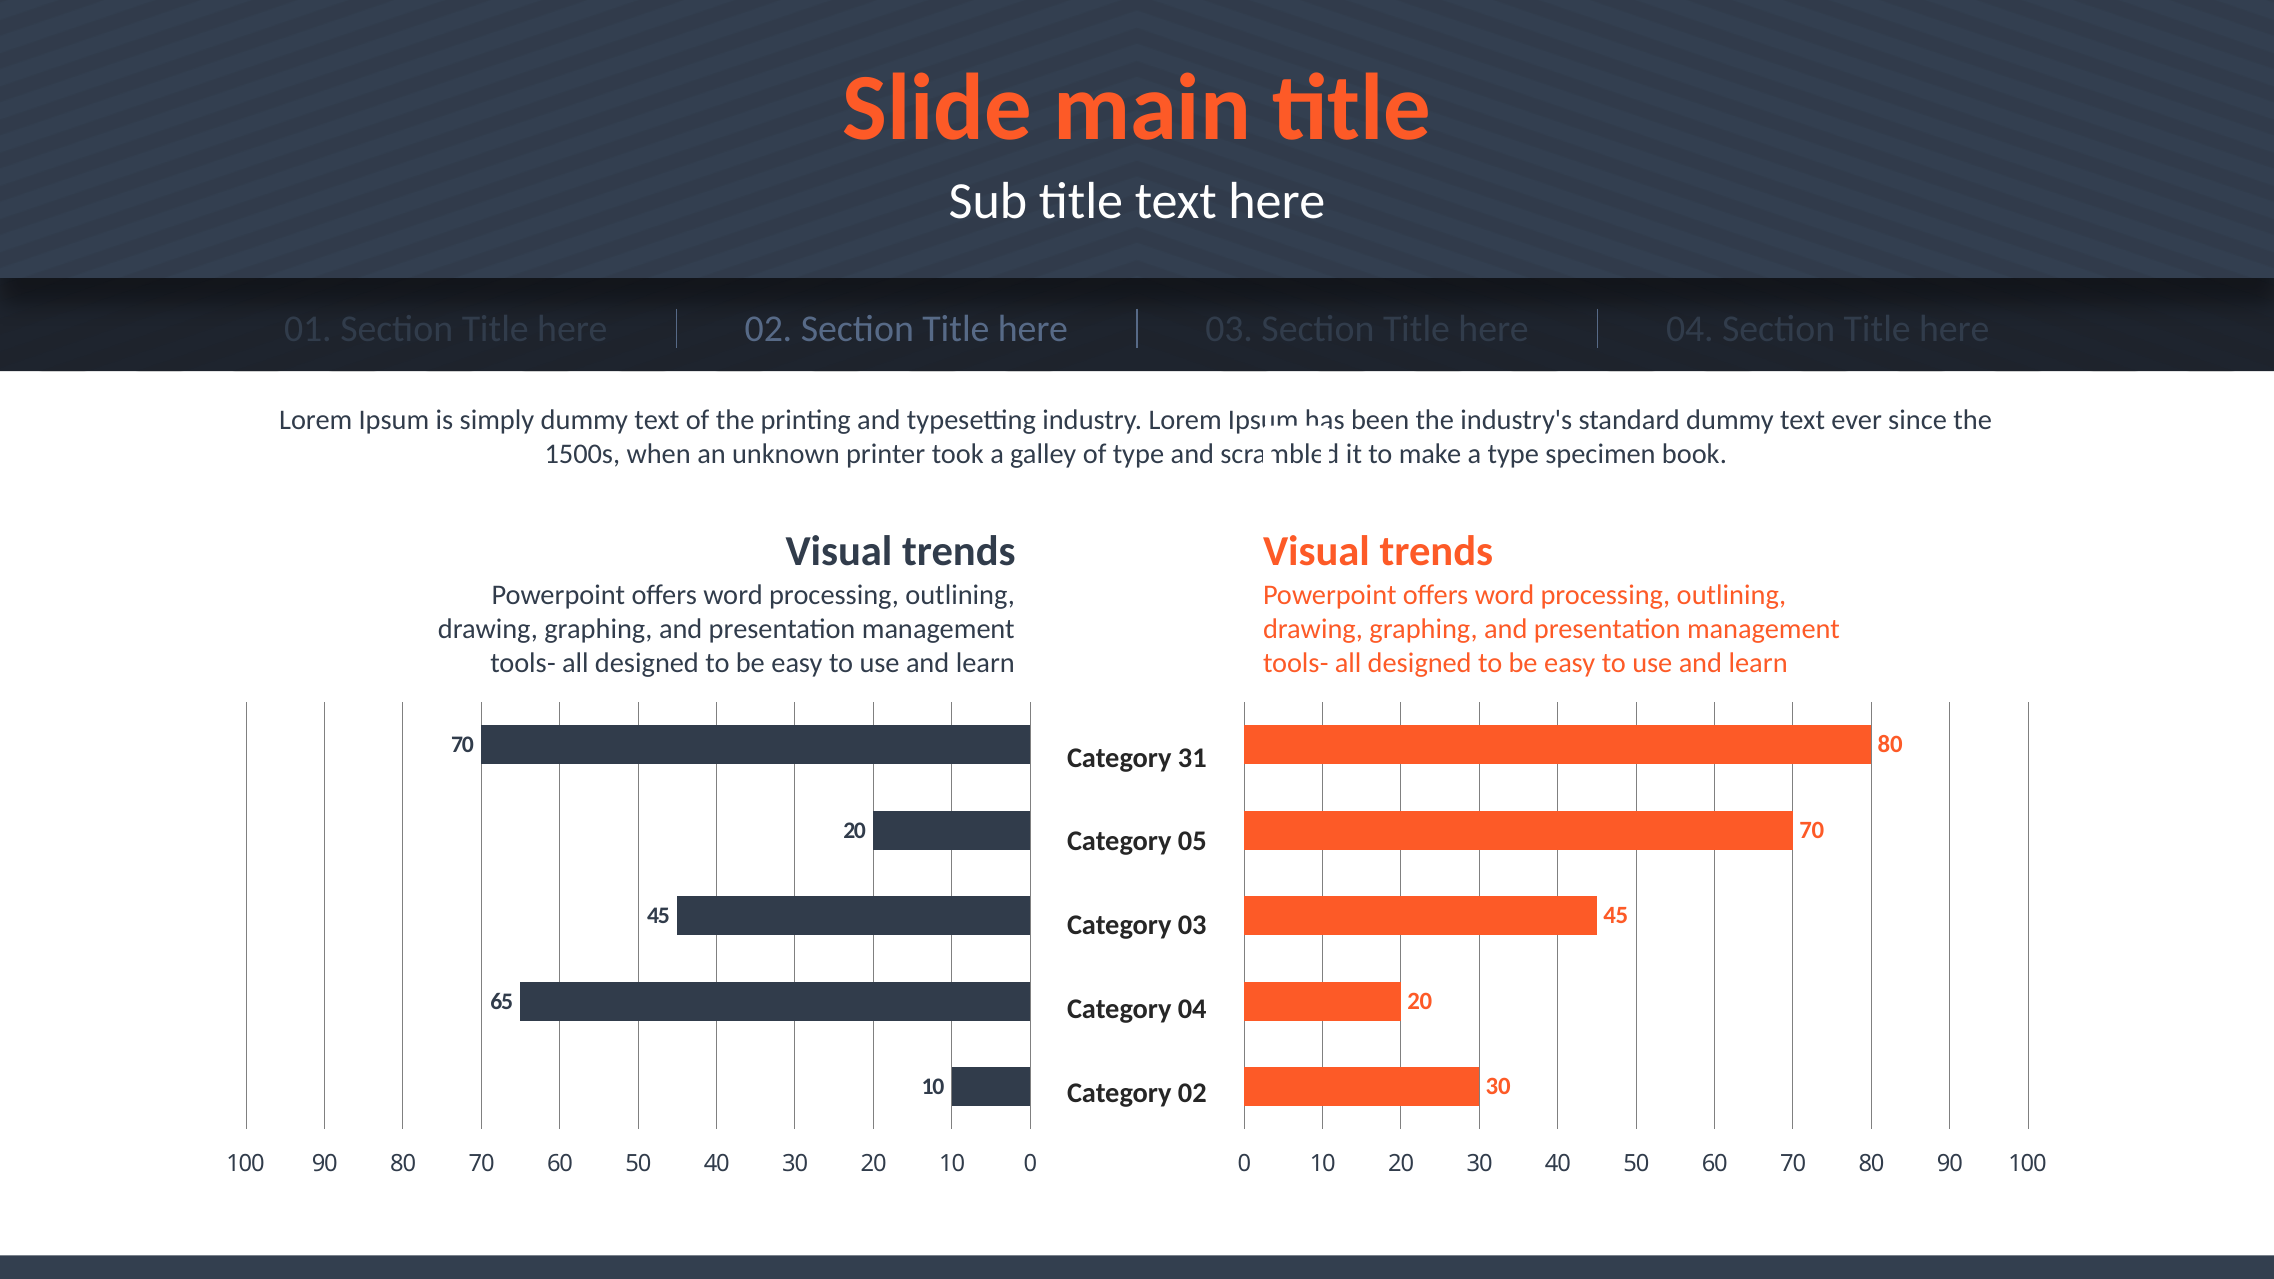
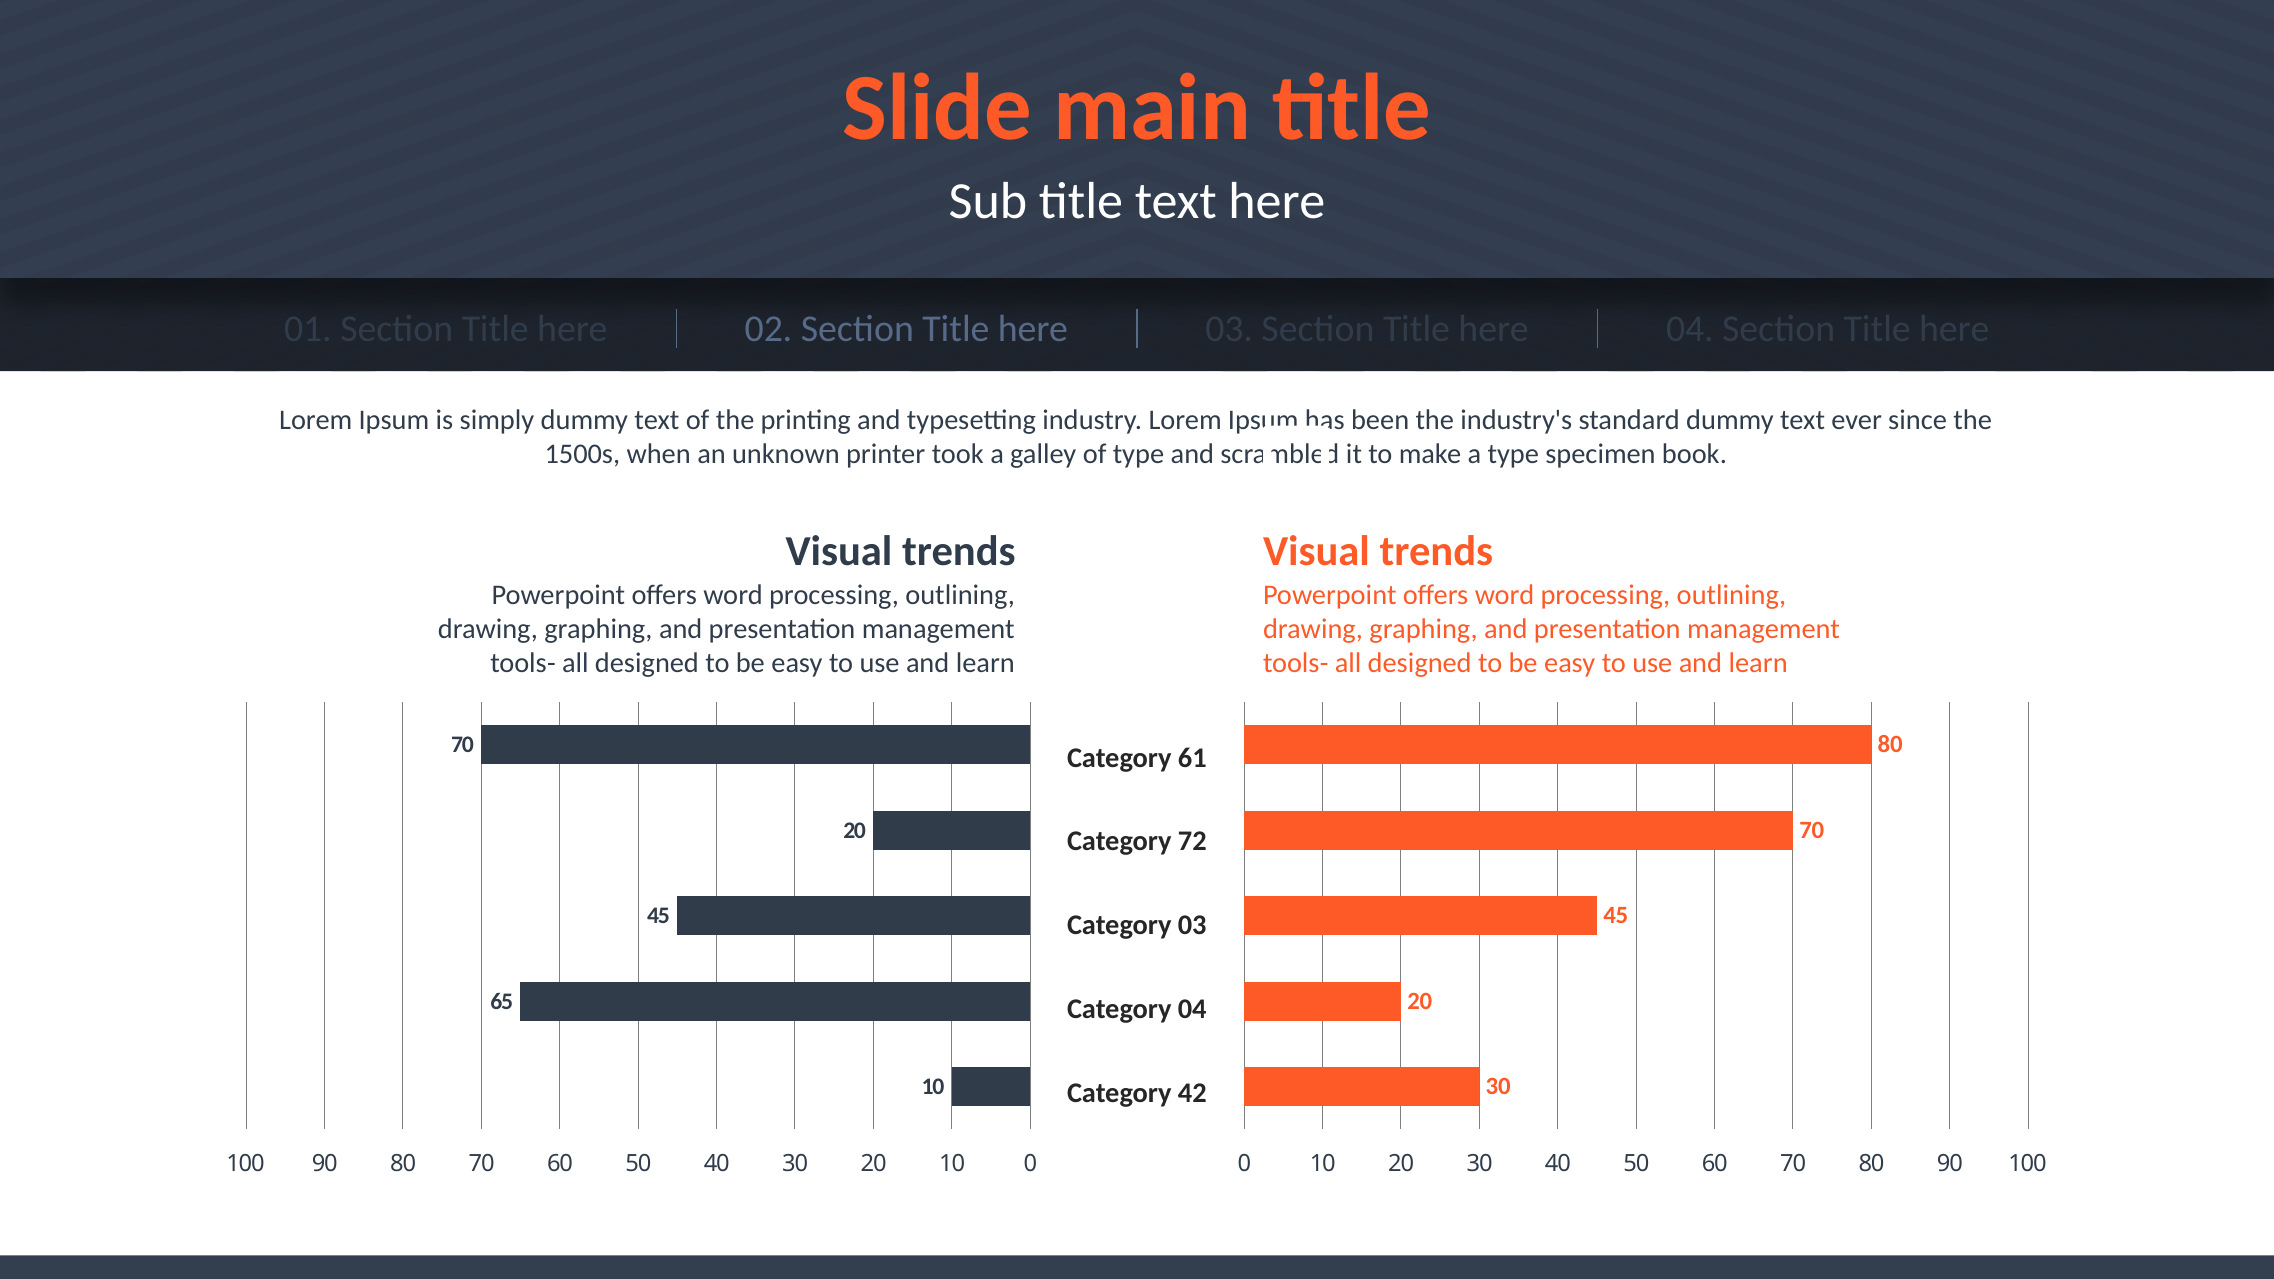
31: 31 -> 61
05: 05 -> 72
Category 02: 02 -> 42
